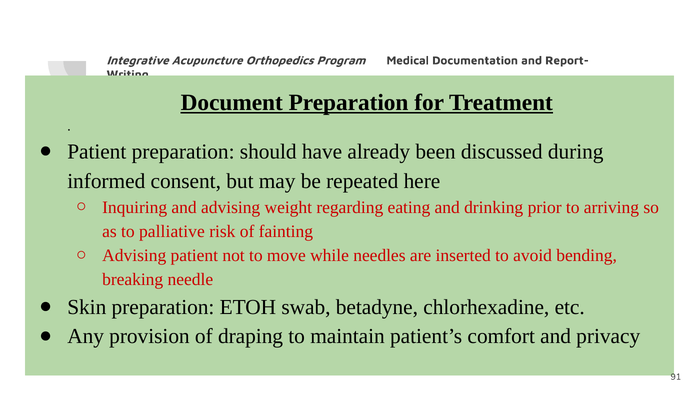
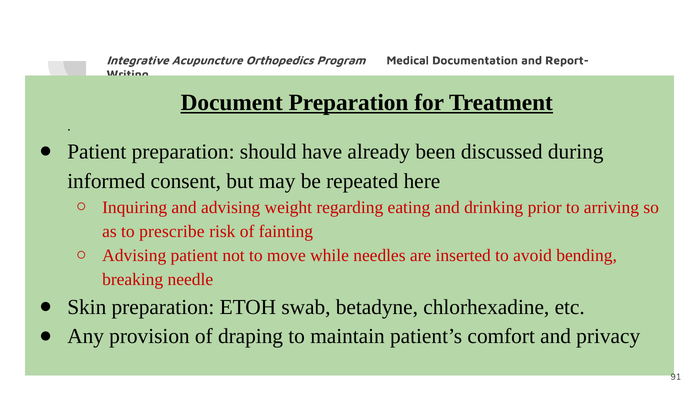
palliative: palliative -> prescribe
